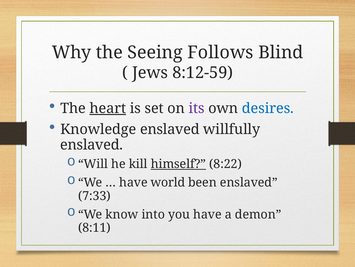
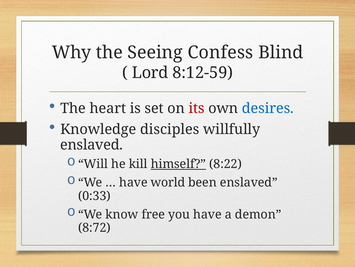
Follows: Follows -> Confess
Jews: Jews -> Lord
heart underline: present -> none
its colour: purple -> red
Knowledge enslaved: enslaved -> disciples
7:33: 7:33 -> 0:33
into: into -> free
8:11: 8:11 -> 8:72
